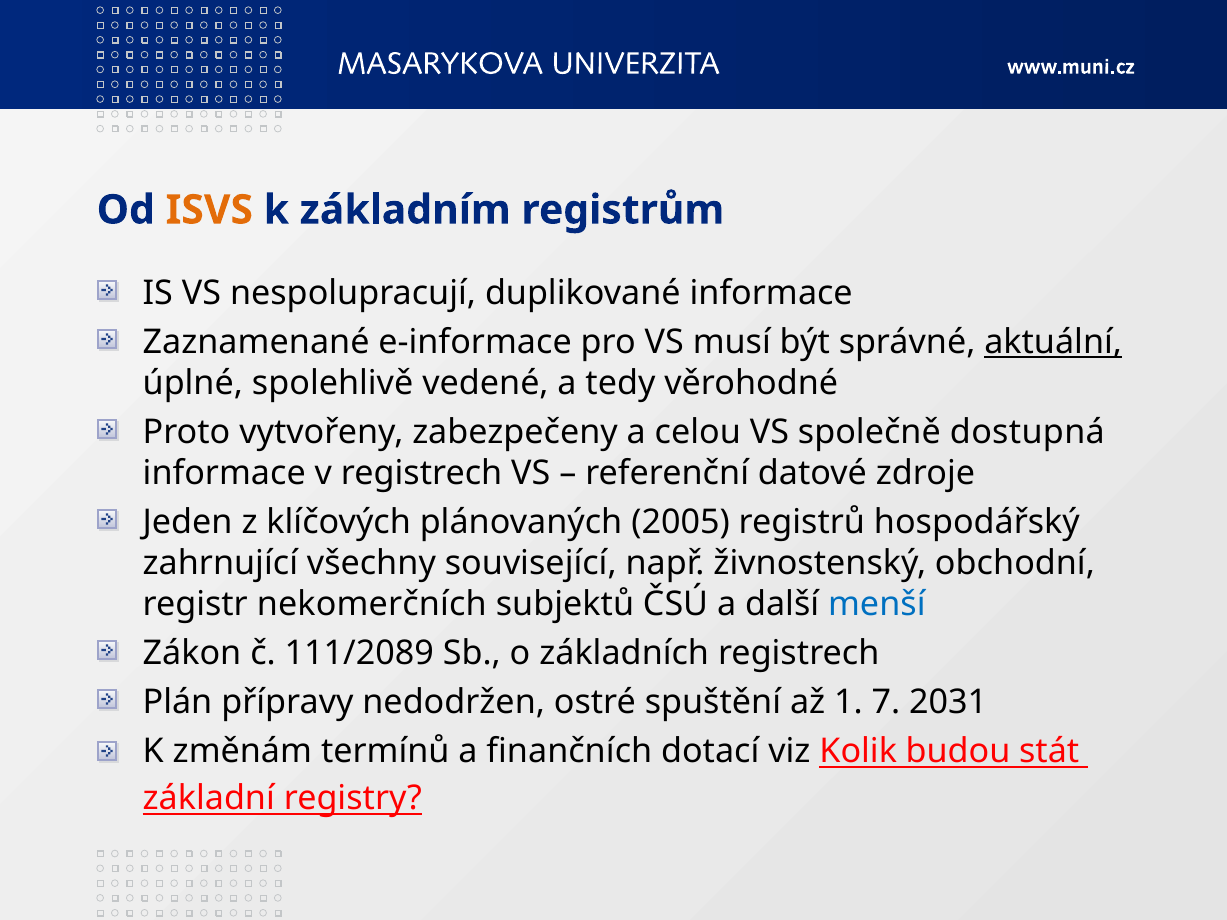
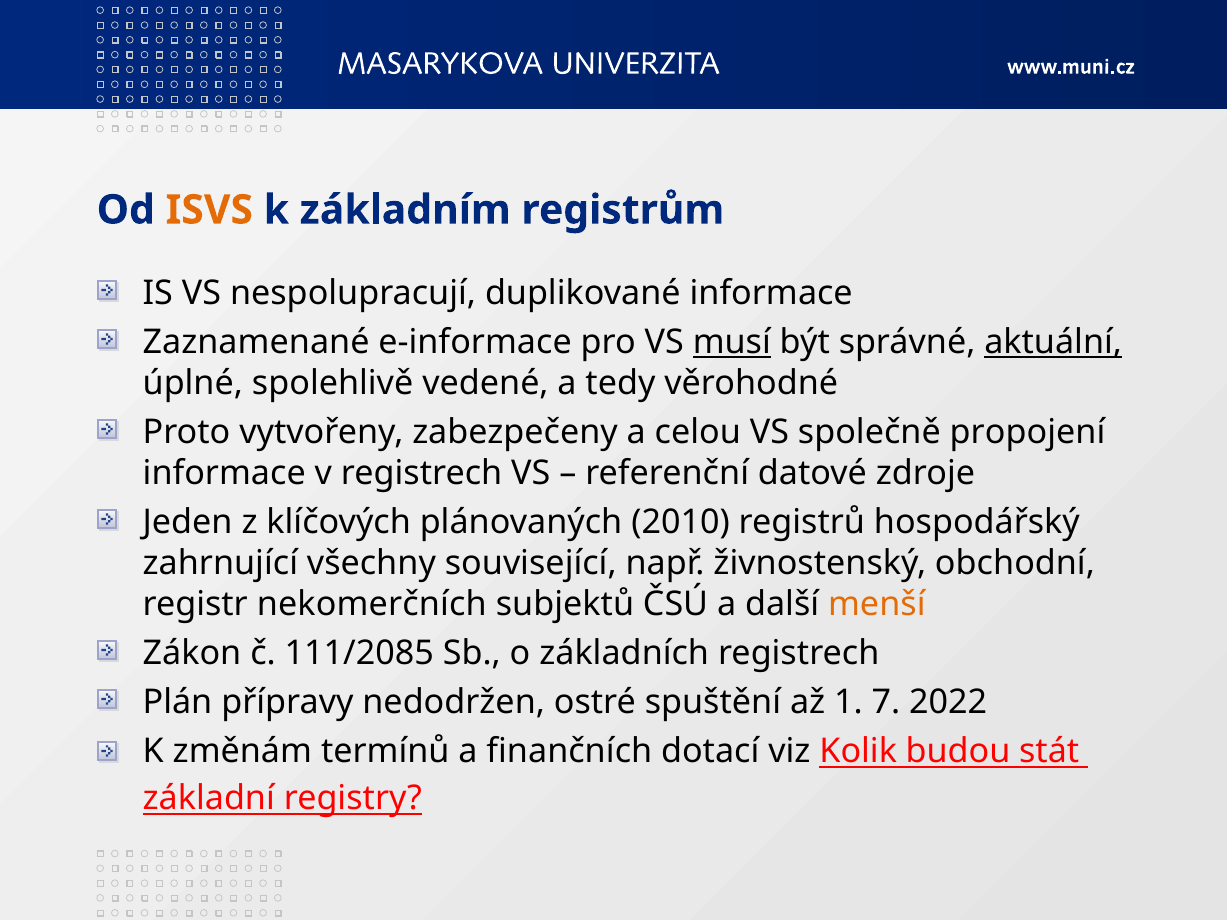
musí underline: none -> present
dostupná: dostupná -> propojení
2005: 2005 -> 2010
menší colour: blue -> orange
111/2089: 111/2089 -> 111/2085
2031: 2031 -> 2022
